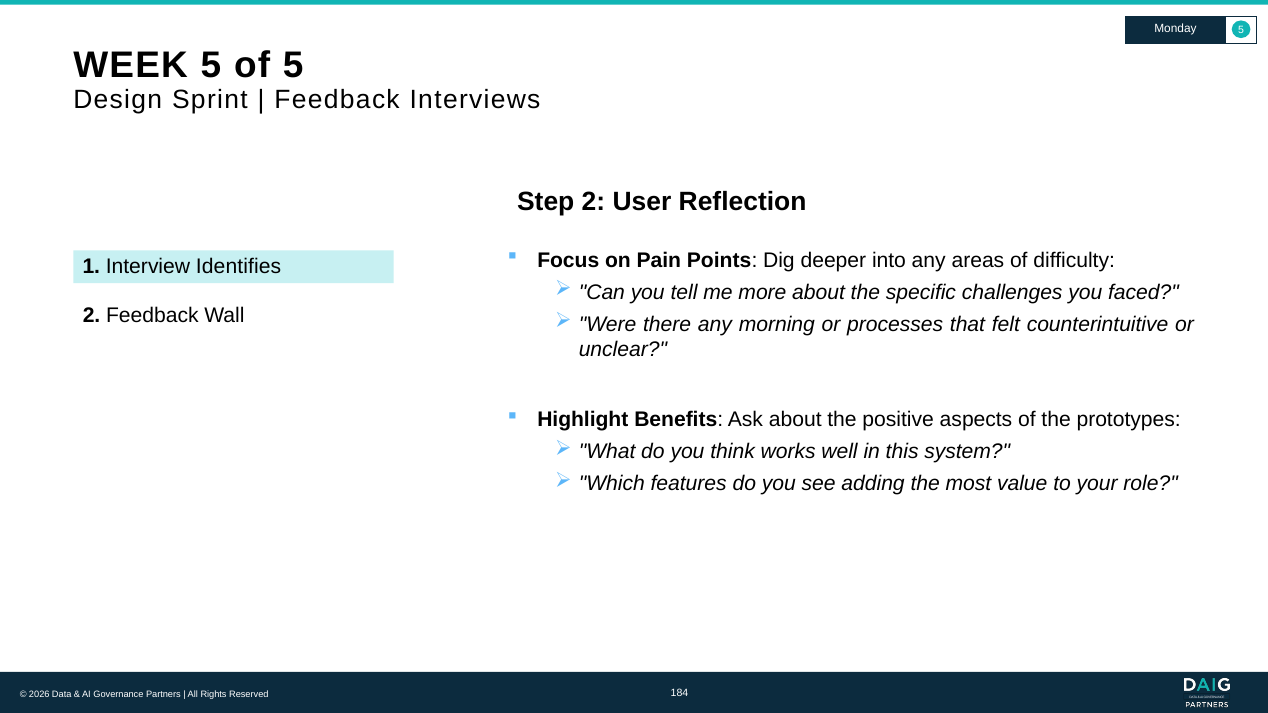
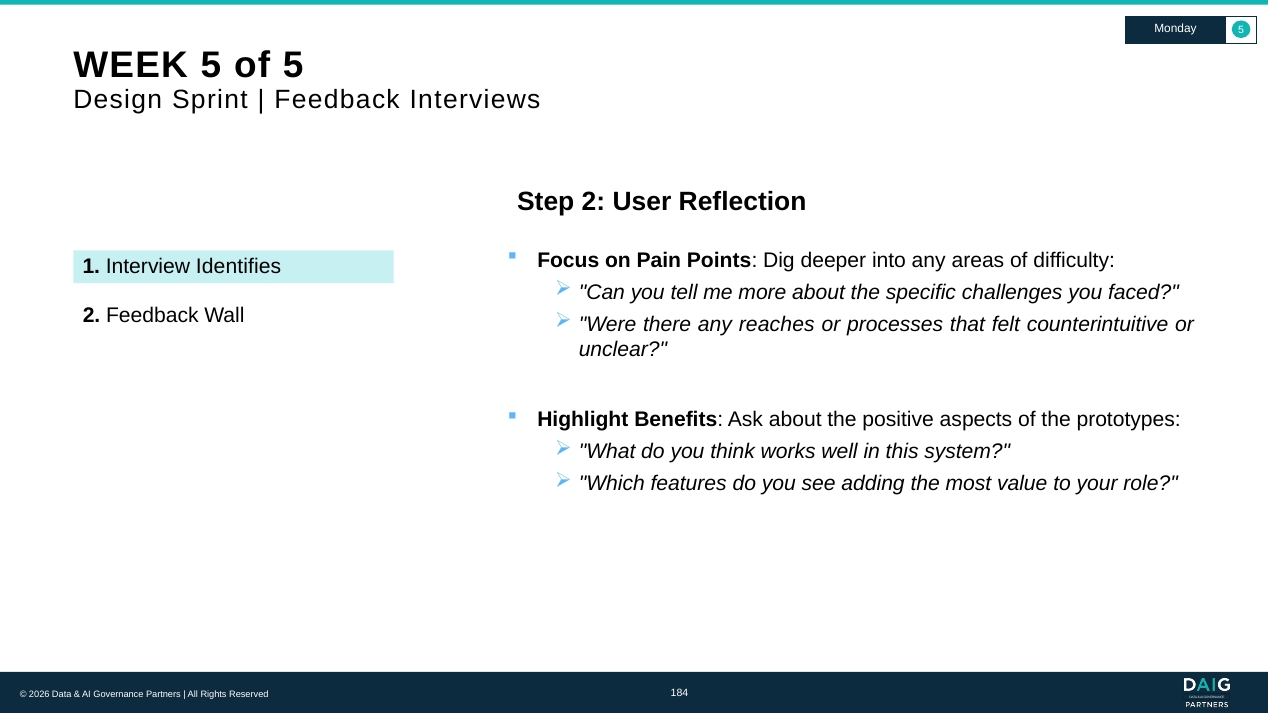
morning: morning -> reaches
